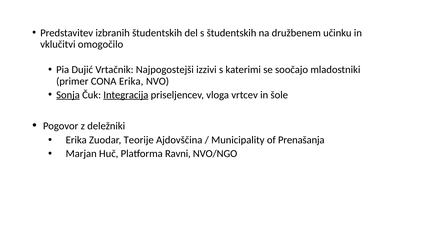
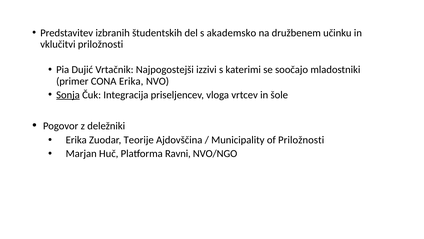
s študentskih: študentskih -> akademsko
vklučitvi omogočilo: omogočilo -> priložnosti
Integracija underline: present -> none
of Prenašanja: Prenašanja -> Priložnosti
